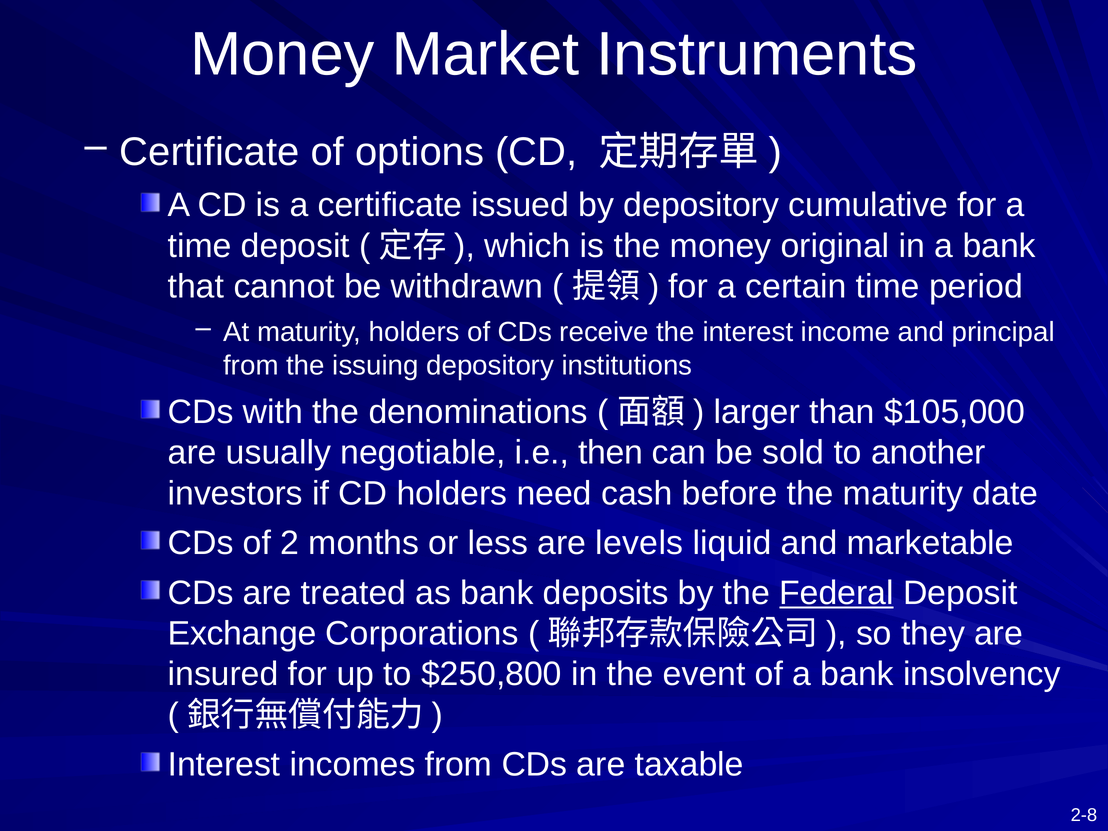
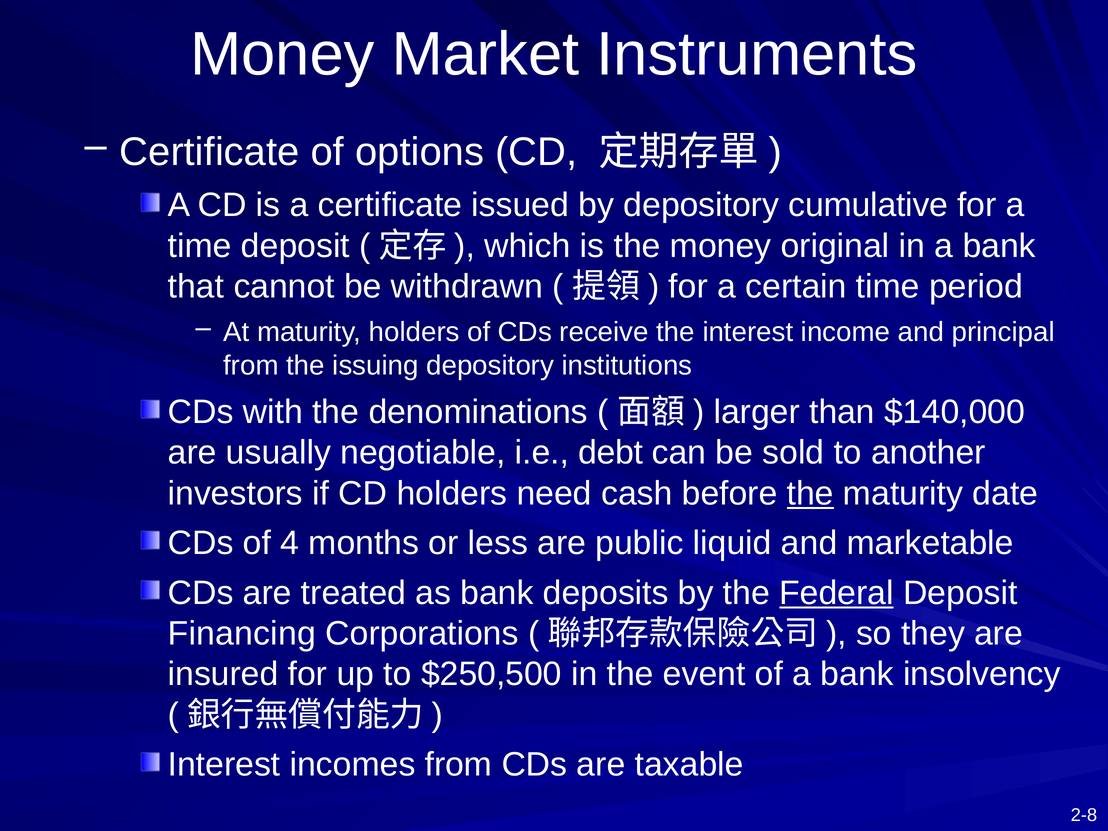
$105,000: $105,000 -> $140,000
then: then -> debt
the at (810, 493) underline: none -> present
2: 2 -> 4
levels: levels -> public
Exchange: Exchange -> Financing
$250,800: $250,800 -> $250,500
